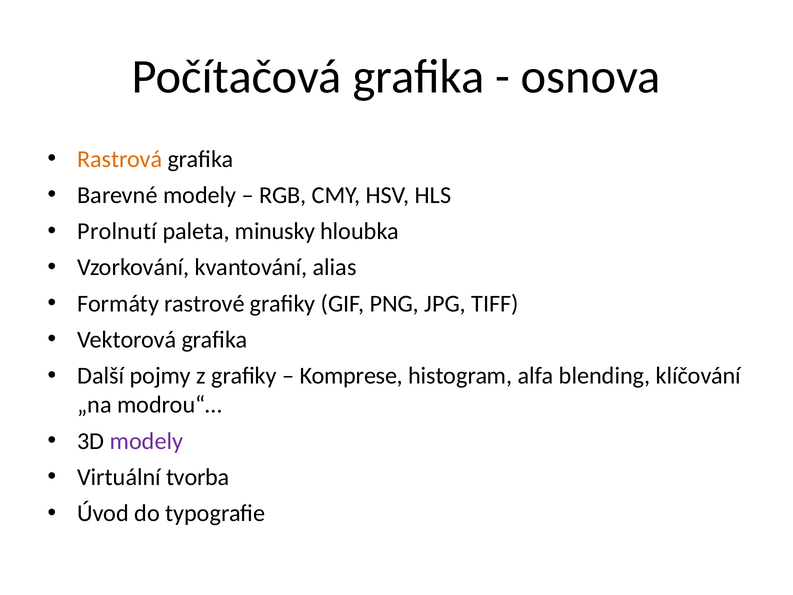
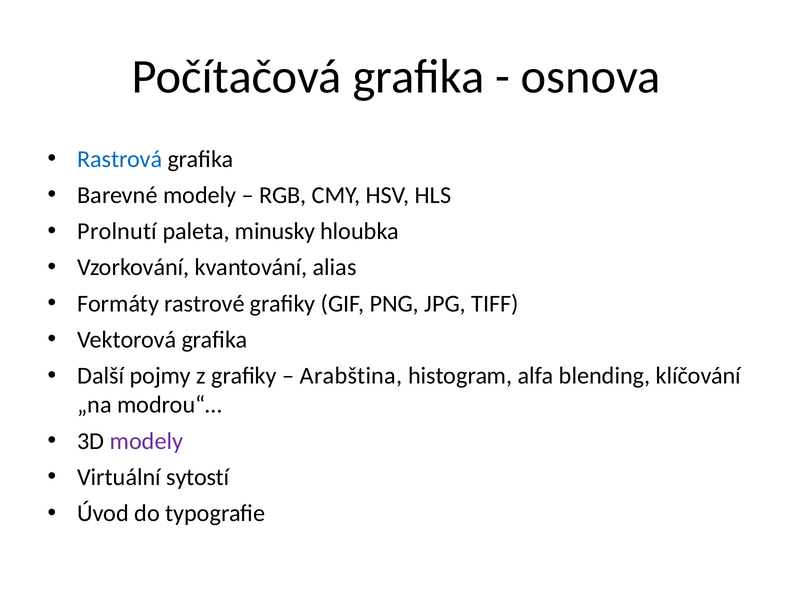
Rastrová colour: orange -> blue
Komprese: Komprese -> Arabština
tvorba: tvorba -> sytostí
